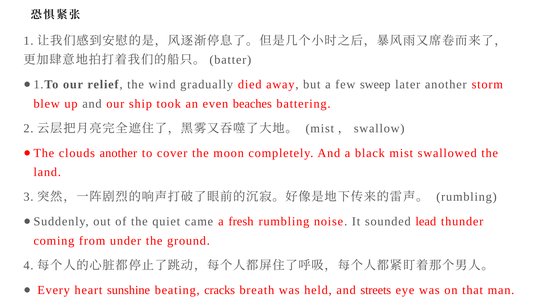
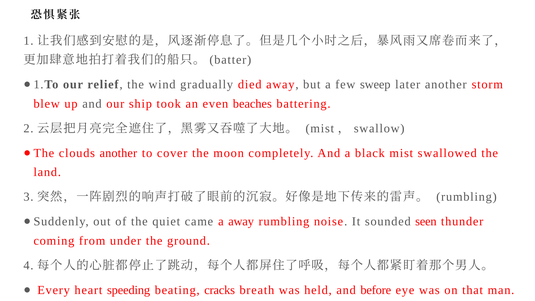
a fresh: fresh -> away
lead: lead -> seen
sunshine: sunshine -> speeding
streets: streets -> before
